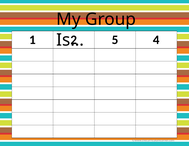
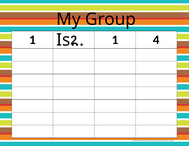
5 at (115, 40): 5 -> 1
